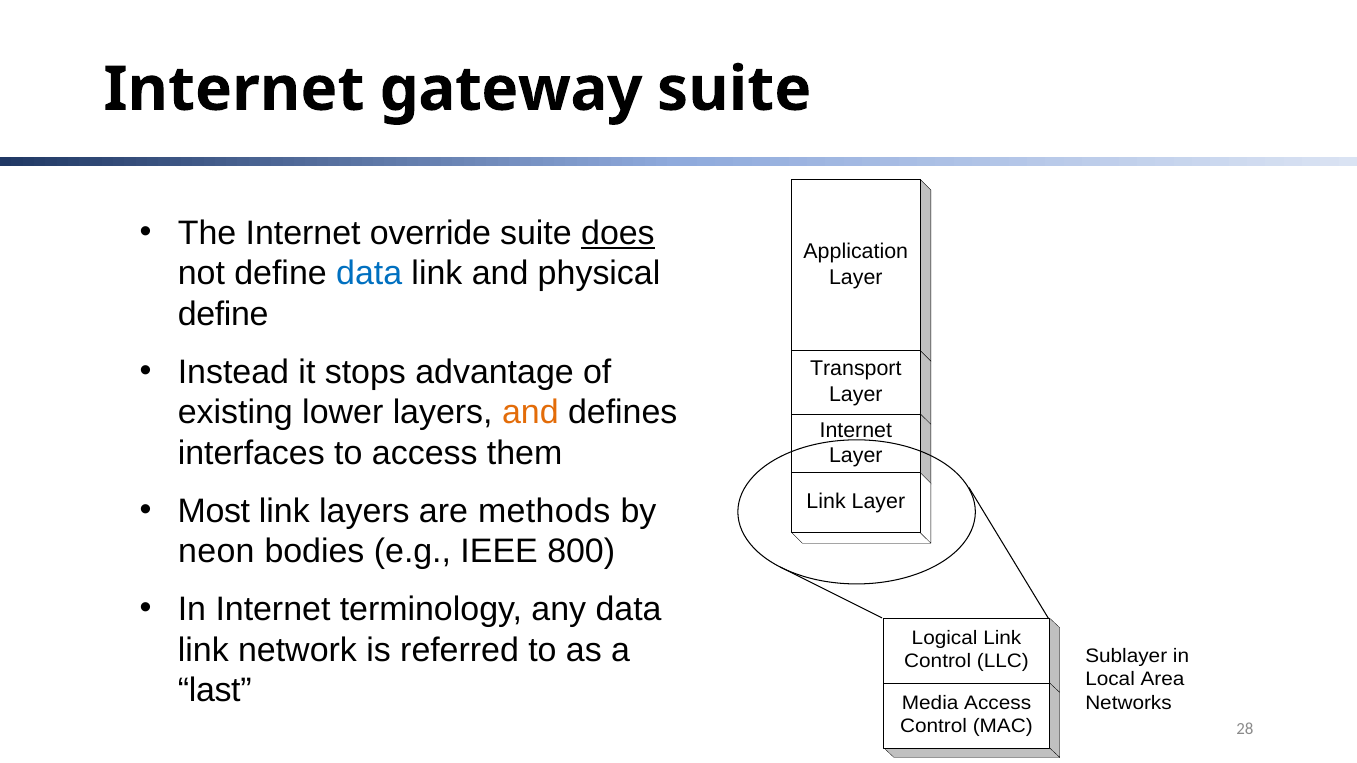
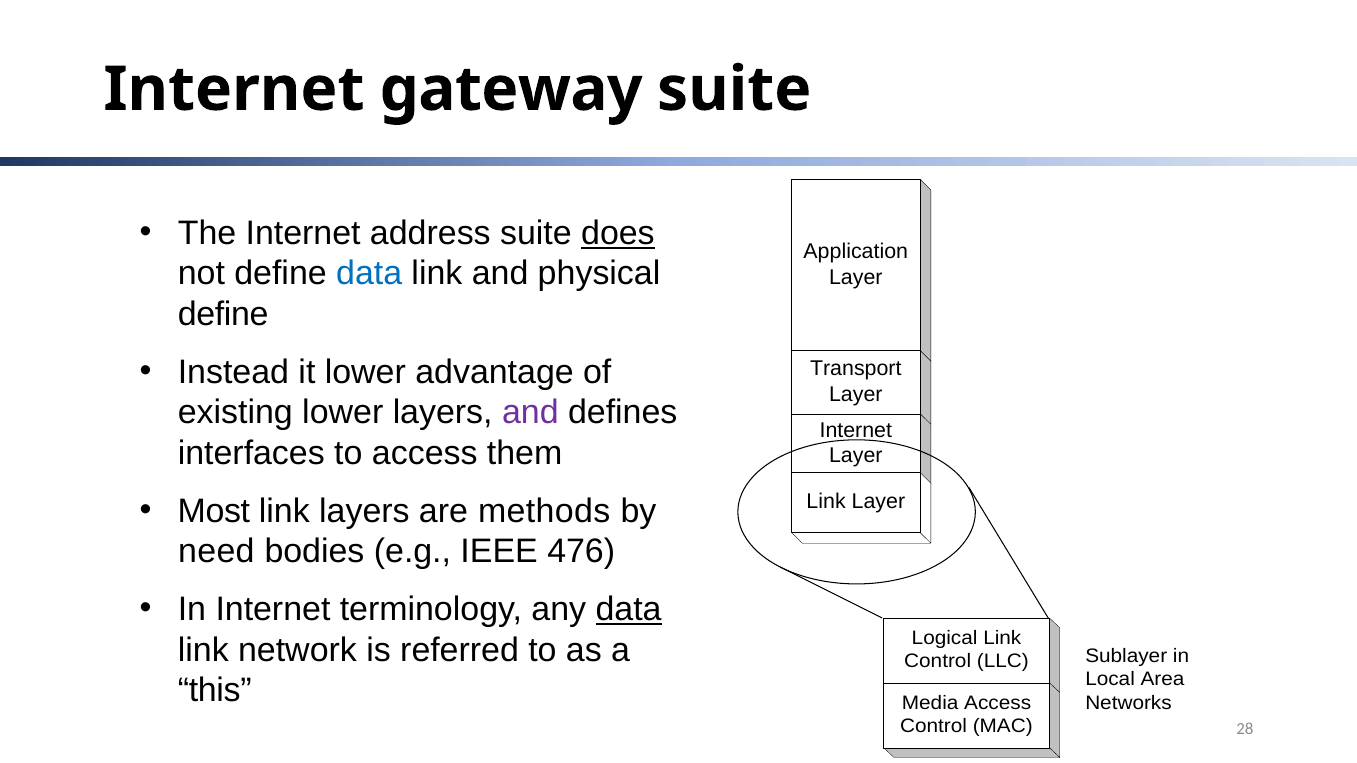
override: override -> address
it stops: stops -> lower
and at (530, 413) colour: orange -> purple
neon: neon -> need
800: 800 -> 476
data at (629, 610) underline: none -> present
last: last -> this
